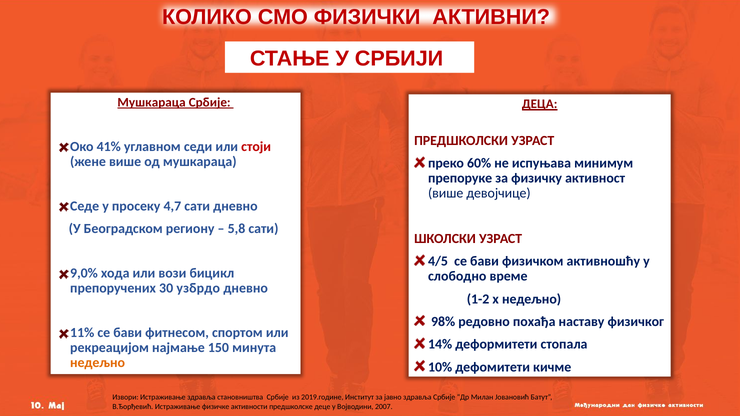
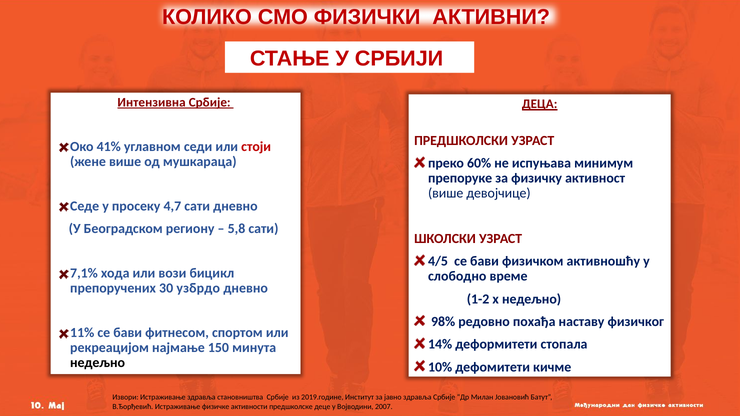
Мушкараца at (152, 102): Мушкараца -> Интензивна
9,0%: 9,0% -> 7,1%
недељно at (98, 363) colour: orange -> black
